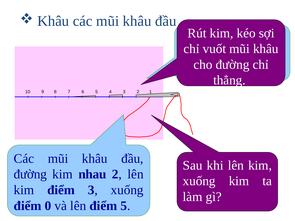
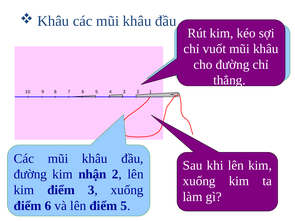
nhau: nhau -> nhận
điểm 0: 0 -> 6
